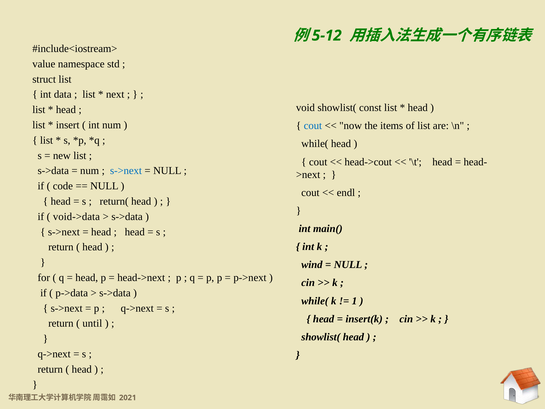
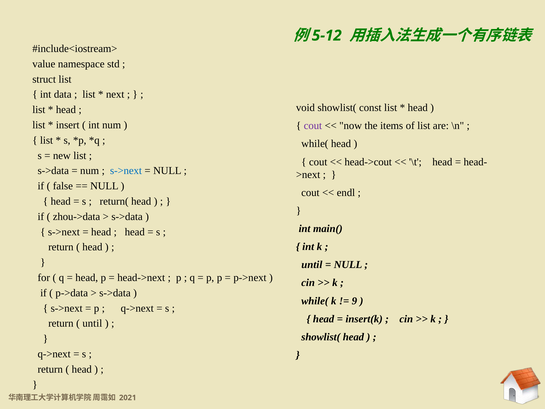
cout at (313, 126) colour: blue -> purple
code: code -> false
void->data: void->data -> zhou->data
wind at (312, 265): wind -> until
1: 1 -> 9
